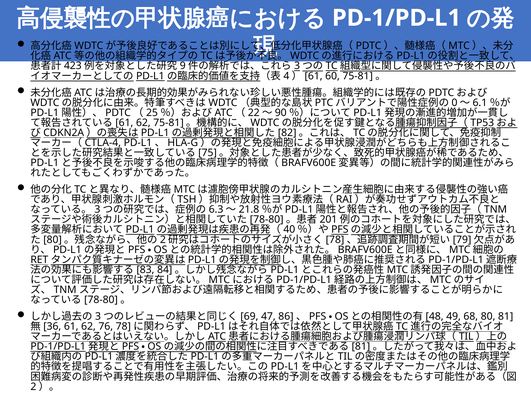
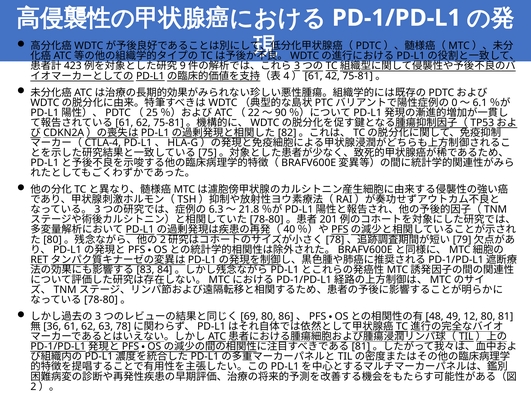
60: 60 -> 42
47 at (268, 317): 47 -> 80
68: 68 -> 12
76: 76 -> 63
